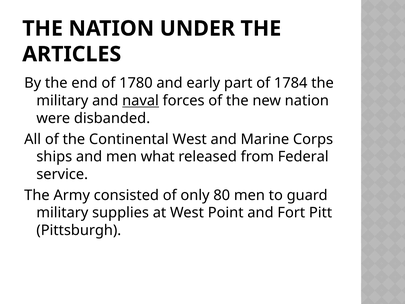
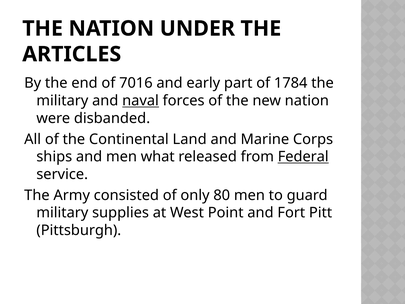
1780: 1780 -> 7016
Continental West: West -> Land
Federal underline: none -> present
